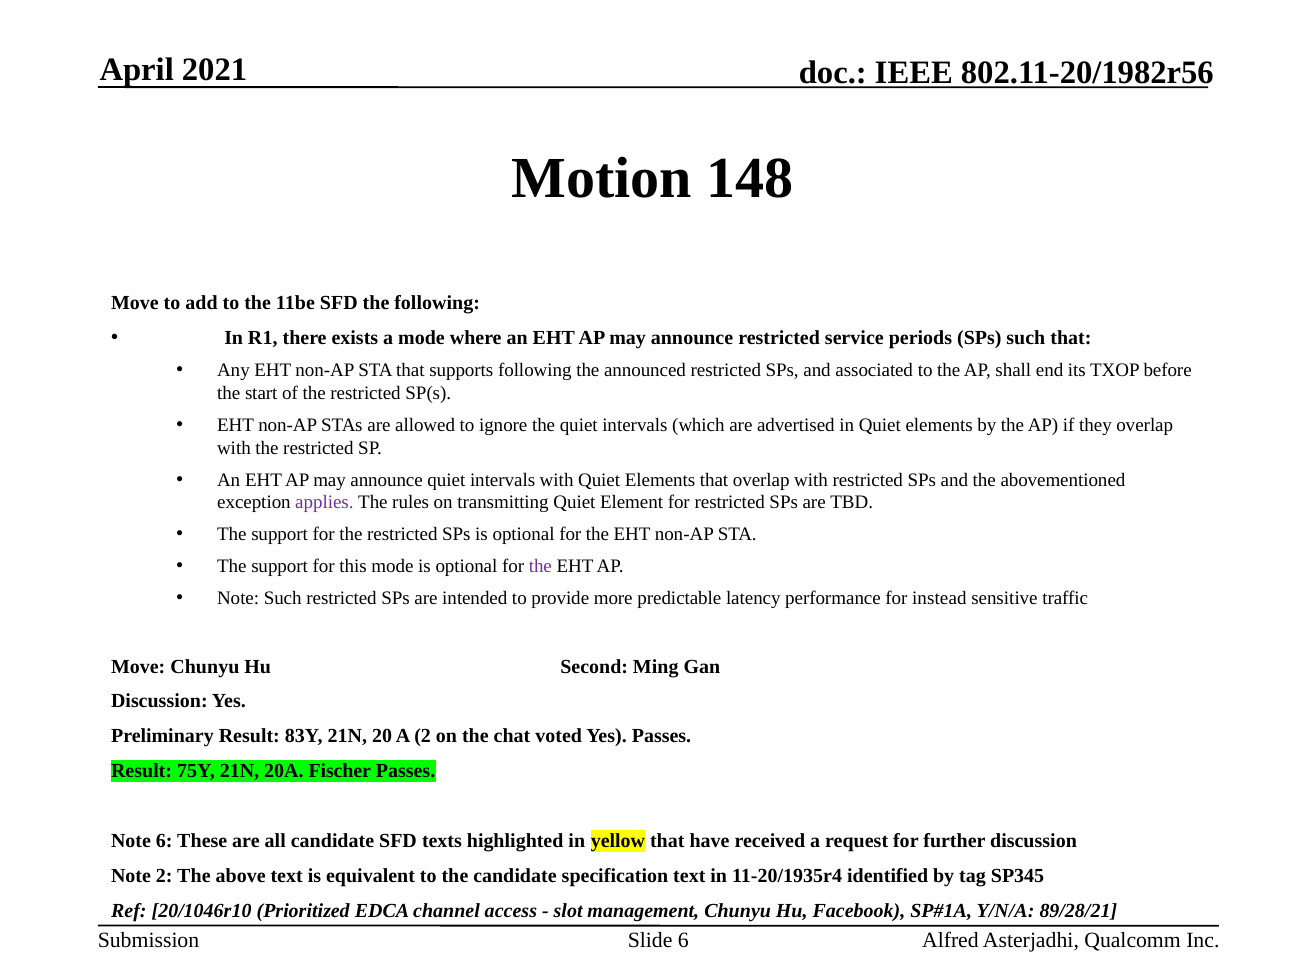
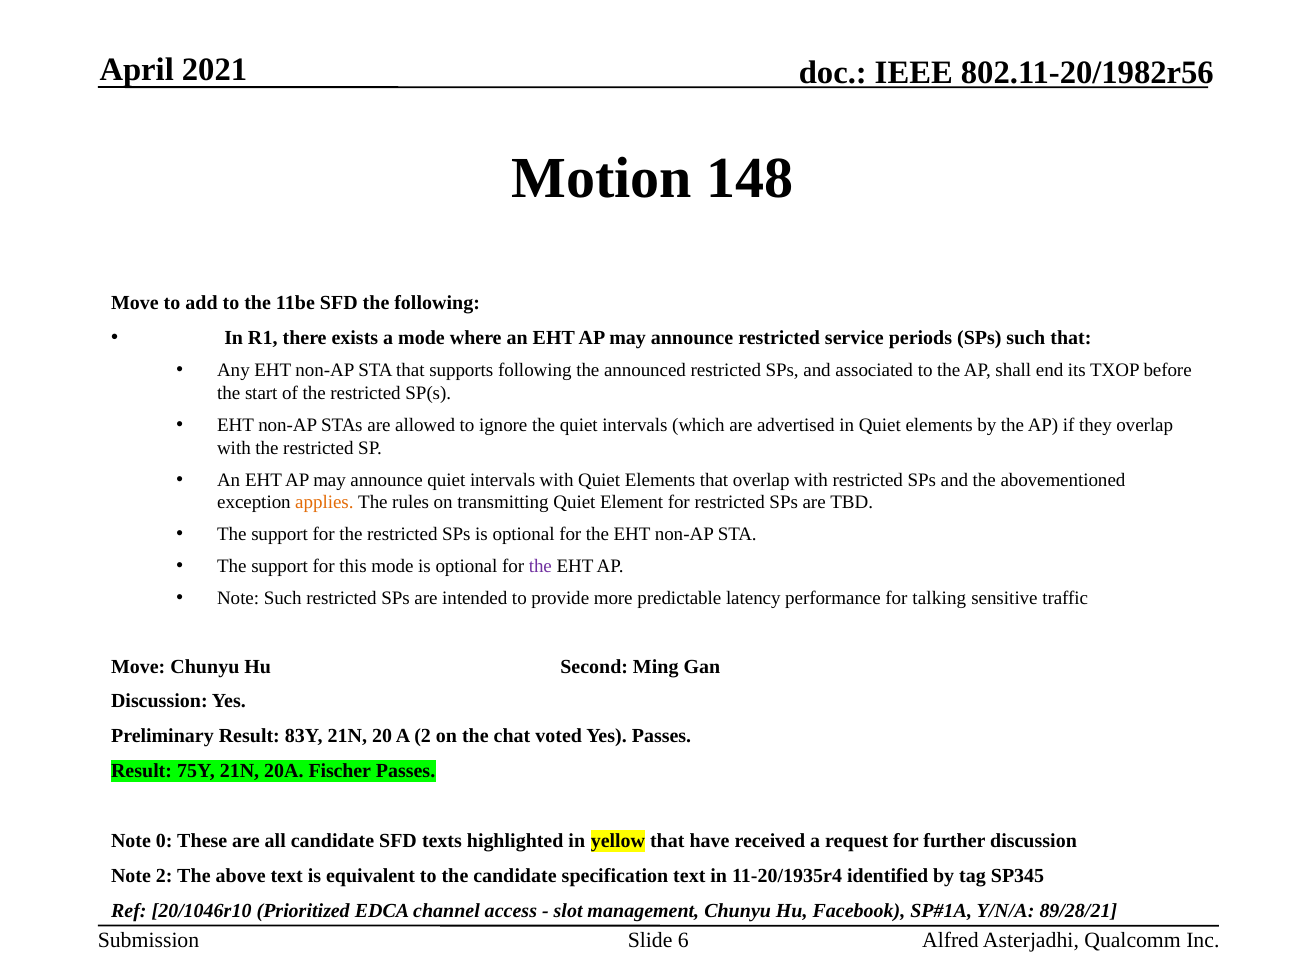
applies colour: purple -> orange
instead: instead -> talking
Note 6: 6 -> 0
